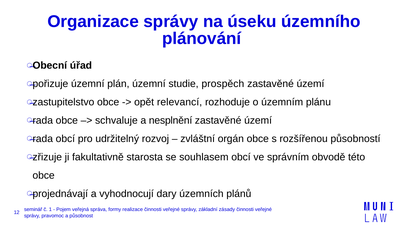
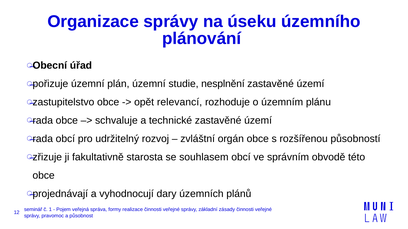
prospěch: prospěch -> nesplnění
nesplnění: nesplnění -> technické
